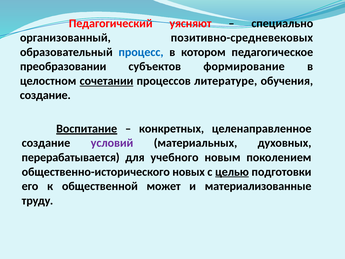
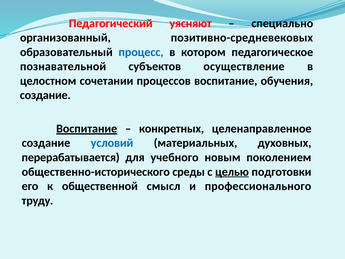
преобразовании: преобразовании -> познавательной
формирование: формирование -> осуществление
сочетании underline: present -> none
процессов литературе: литературе -> воспитание
условий colour: purple -> blue
новых: новых -> среды
может: может -> смысл
материализованные: материализованные -> профессионального
